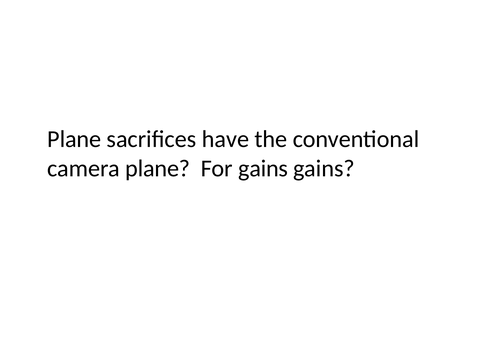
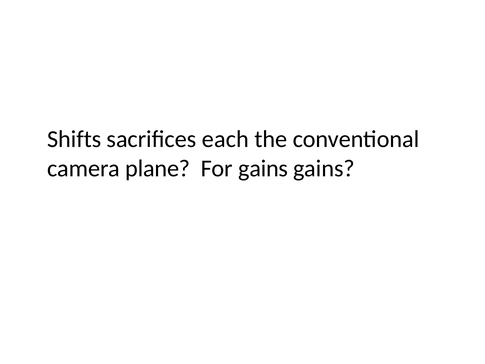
Plane at (74, 139): Plane -> Shifts
have: have -> each
